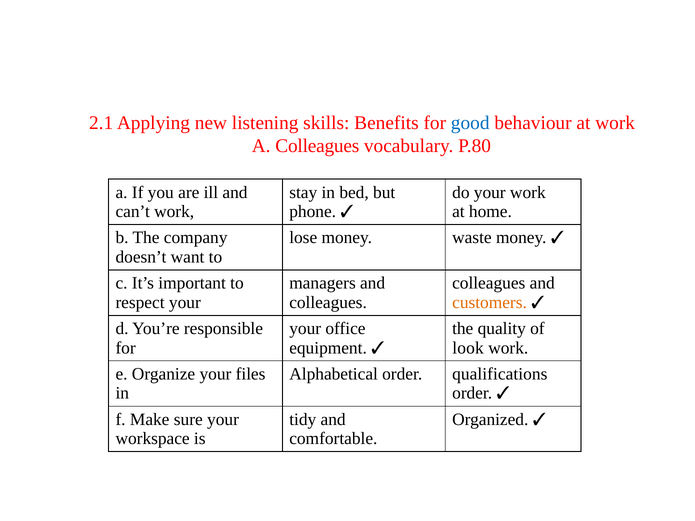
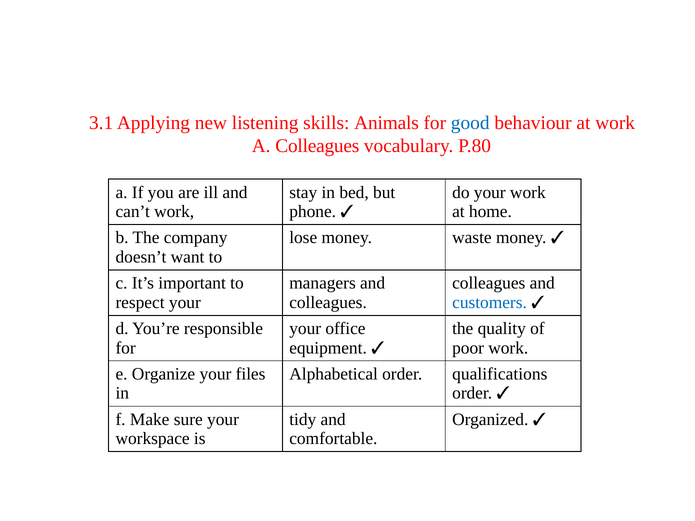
2.1: 2.1 -> 3.1
Benefits: Benefits -> Animals
customers colour: orange -> blue
look: look -> poor
